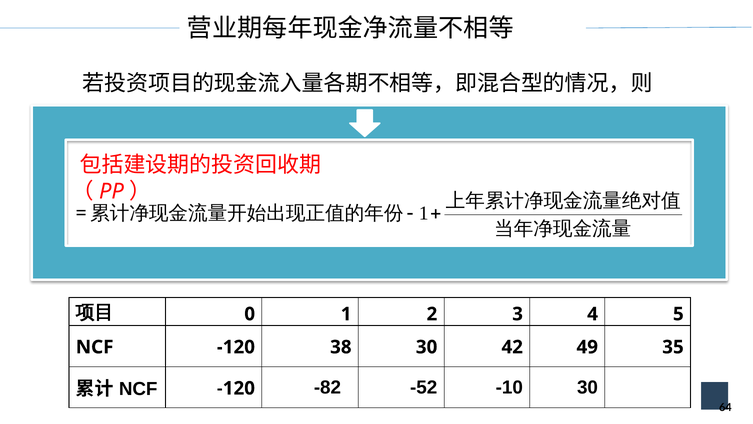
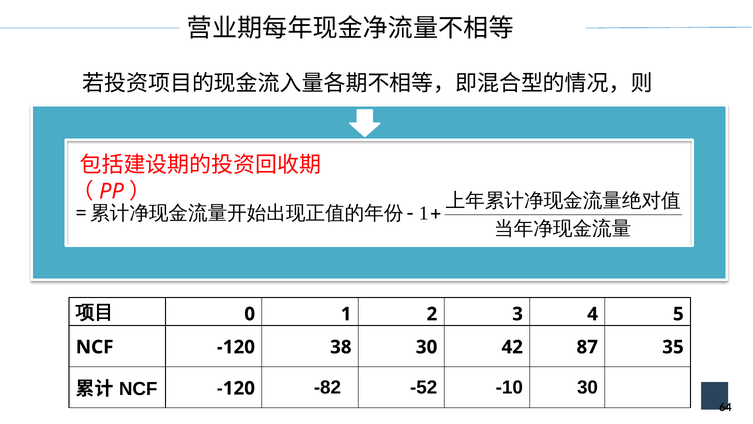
49: 49 -> 87
